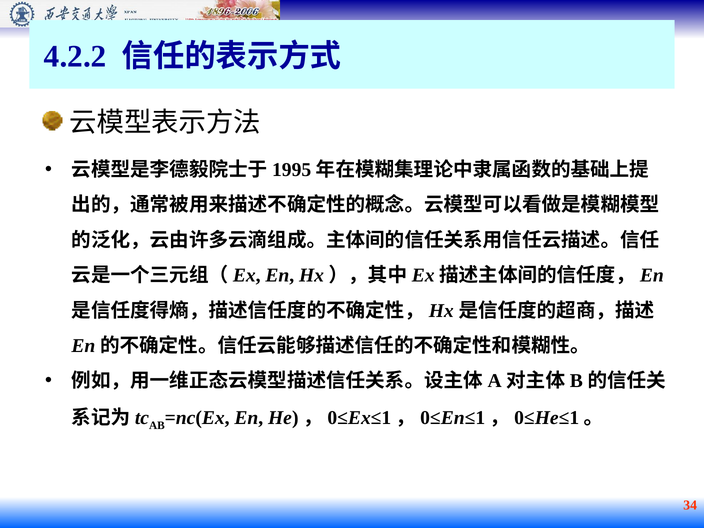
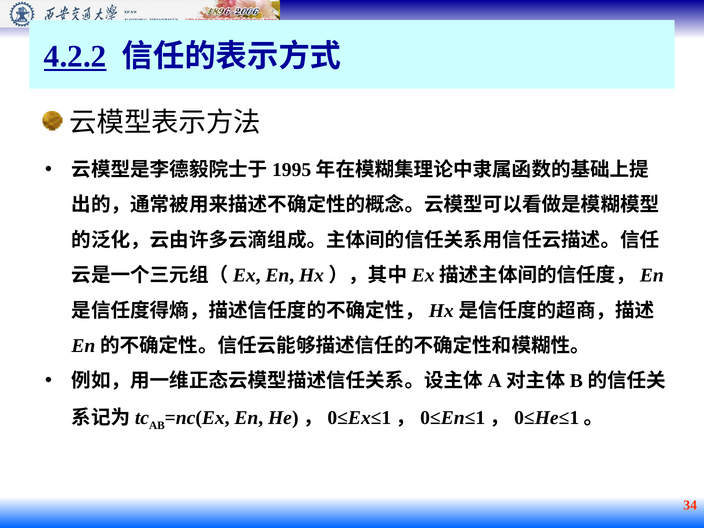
4.2.2 underline: none -> present
